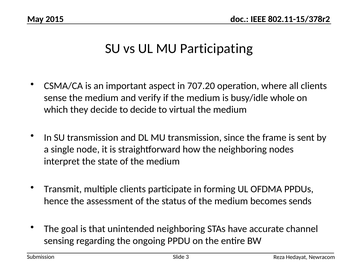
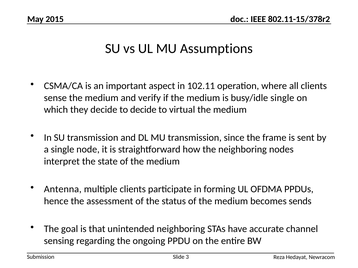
Participating: Participating -> Assumptions
707.20: 707.20 -> 102.11
busy/idle whole: whole -> single
Transmit: Transmit -> Antenna
